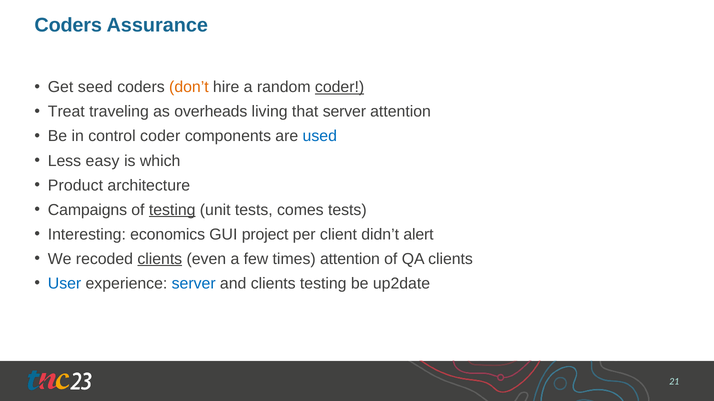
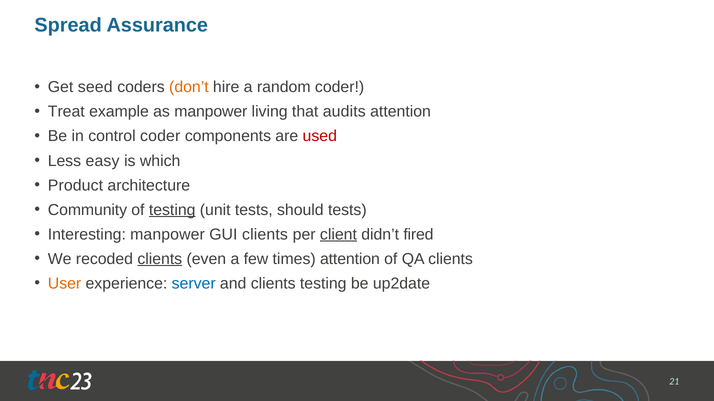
Coders at (68, 25): Coders -> Spread
coder at (340, 87) underline: present -> none
traveling: traveling -> example
as overheads: overheads -> manpower
that server: server -> audits
used colour: blue -> red
Campaigns: Campaigns -> Community
comes: comes -> should
Interesting economics: economics -> manpower
GUI project: project -> clients
client underline: none -> present
alert: alert -> fired
User colour: blue -> orange
